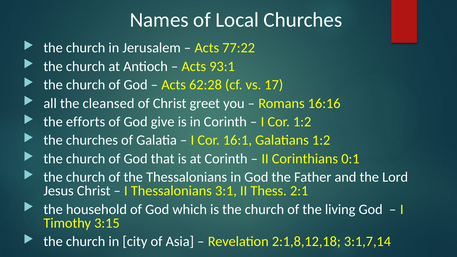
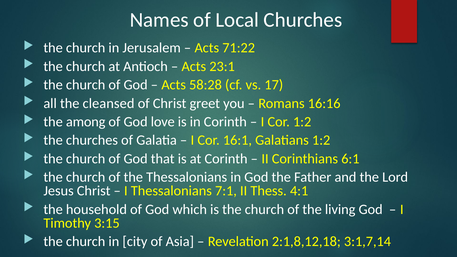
77:22: 77:22 -> 71:22
93:1: 93:1 -> 23:1
62:28: 62:28 -> 58:28
efforts: efforts -> among
give: give -> love
0:1: 0:1 -> 6:1
3:1: 3:1 -> 7:1
2:1: 2:1 -> 4:1
